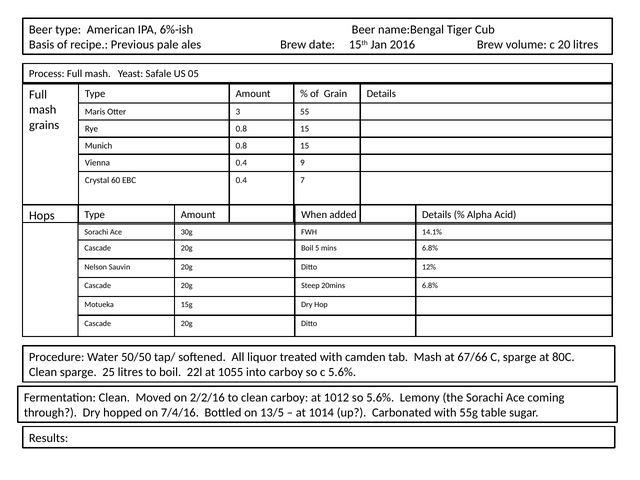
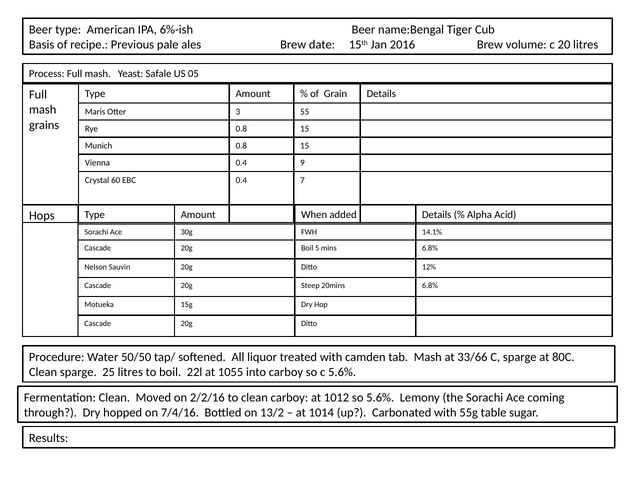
67/66: 67/66 -> 33/66
13/5: 13/5 -> 13/2
